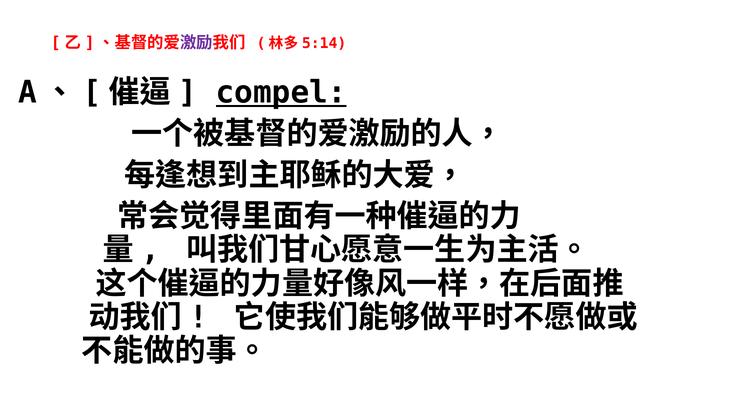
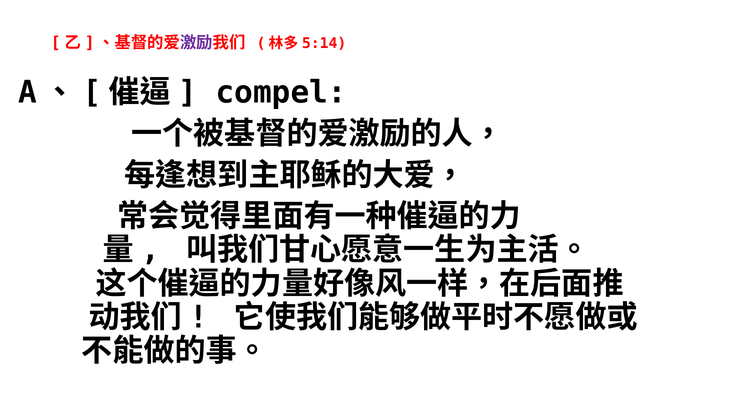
compel underline: present -> none
